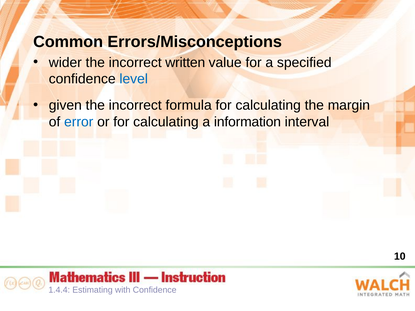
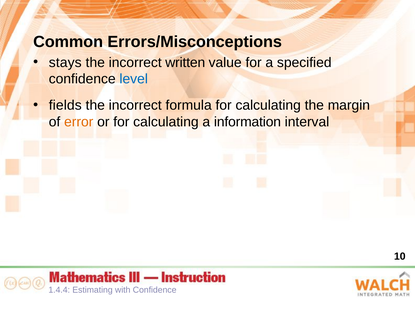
wider: wider -> stays
given: given -> fields
error colour: blue -> orange
